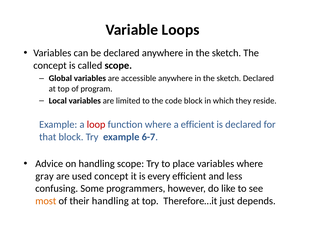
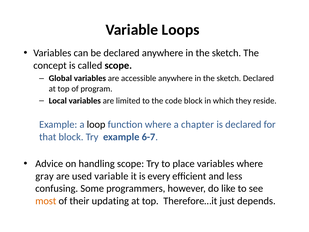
loop colour: red -> black
a efficient: efficient -> chapter
used concept: concept -> variable
their handling: handling -> updating
